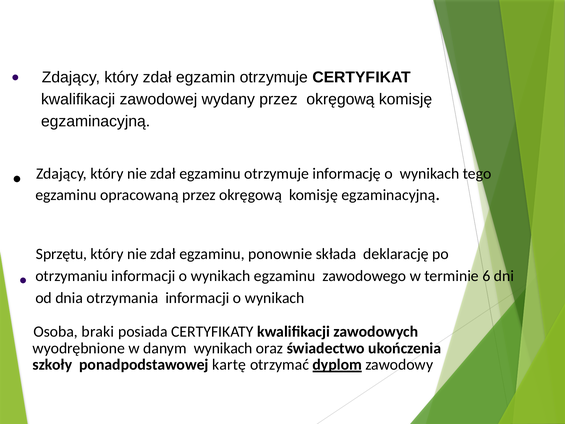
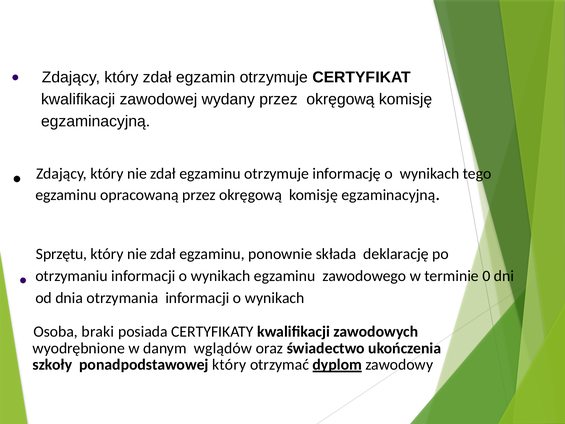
6: 6 -> 0
danym wynikach: wynikach -> wglądów
ponadpodstawowej kartę: kartę -> który
